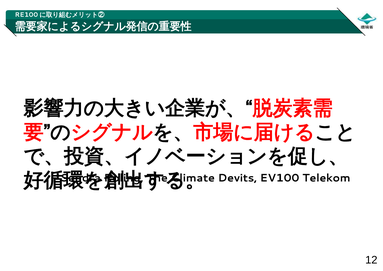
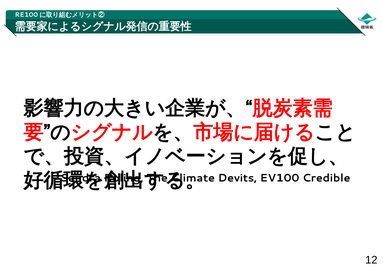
Telekom: Telekom -> Credible
